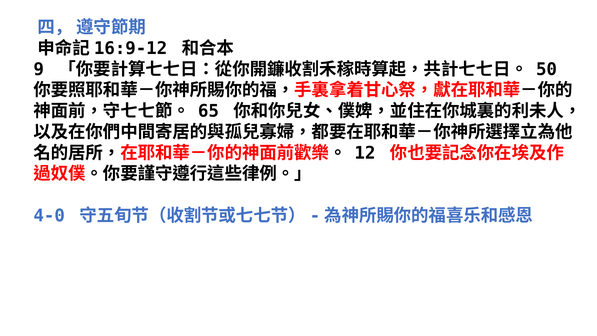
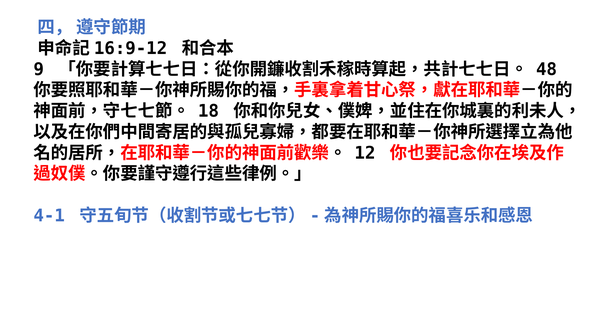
50: 50 -> 48
65: 65 -> 18
4-0: 4-0 -> 4-1
